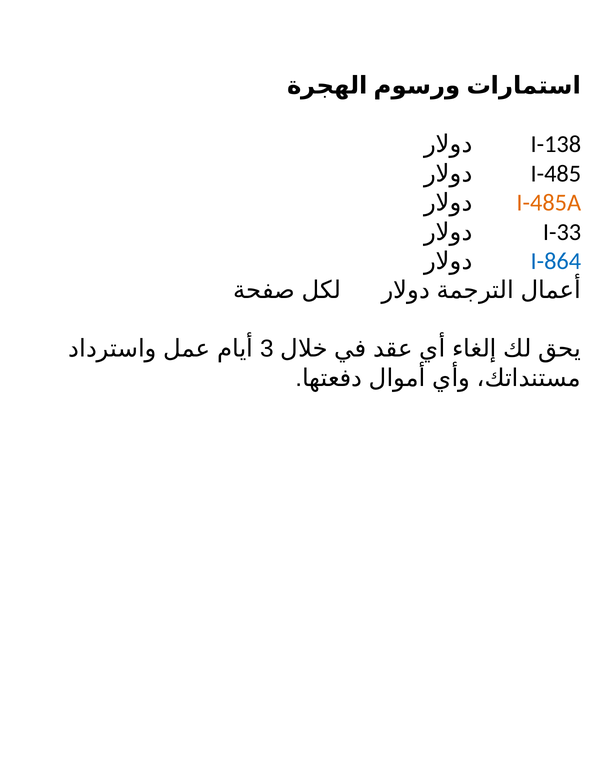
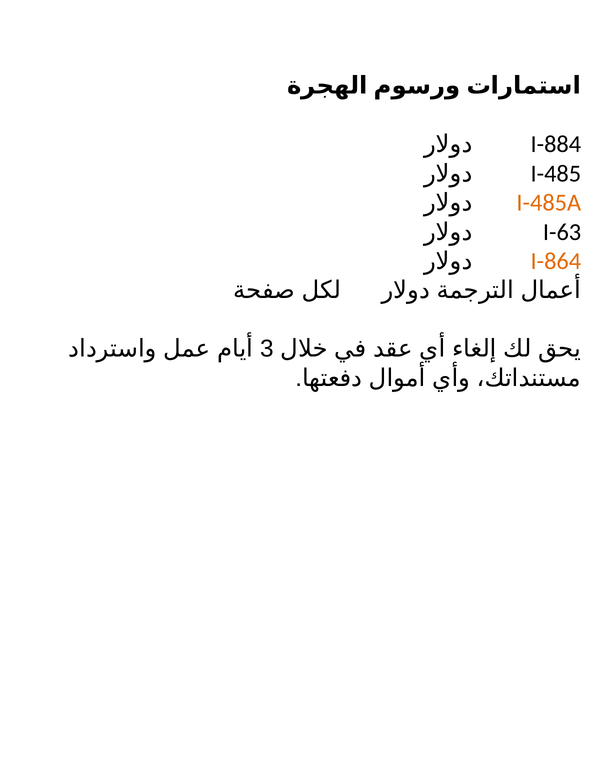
I-138: I-138 -> I-884
I-33: I-33 -> I-63
I-864 colour: blue -> orange
